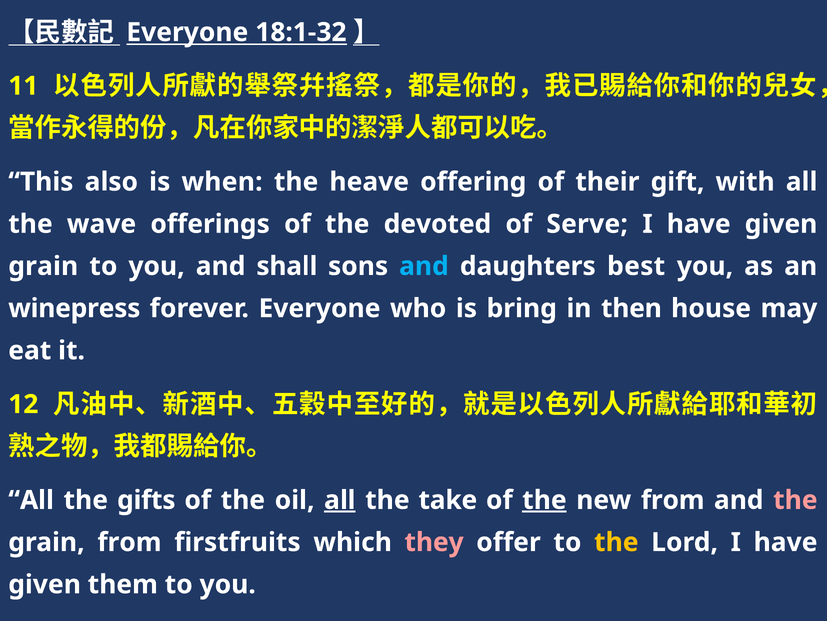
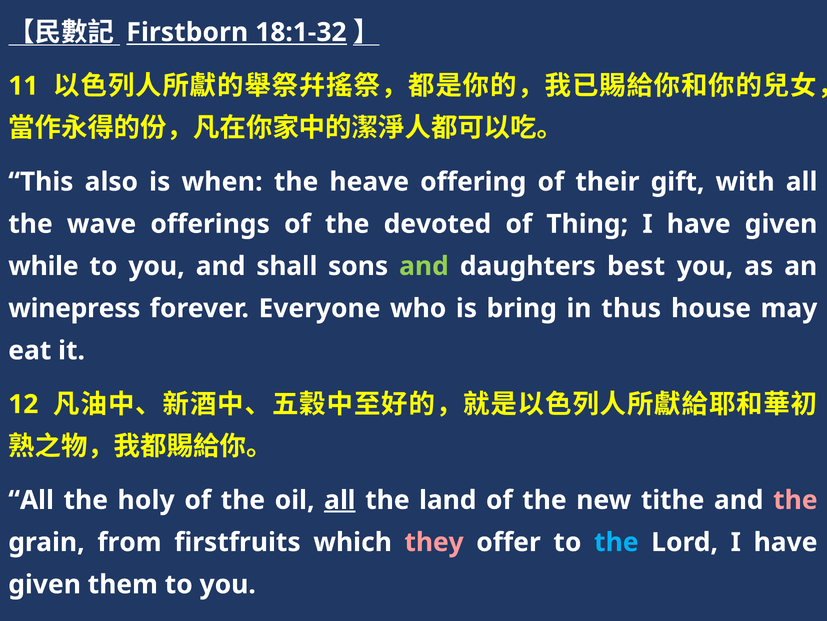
Everyone at (187, 32): Everyone -> Firstborn
Serve: Serve -> Thing
grain at (43, 266): grain -> while
and at (424, 266) colour: light blue -> light green
then: then -> thus
gifts: gifts -> holy
take: take -> land
the at (544, 500) underline: present -> none
new from: from -> tithe
the at (616, 542) colour: yellow -> light blue
